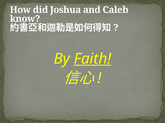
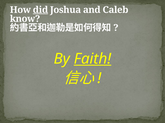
did underline: none -> present
